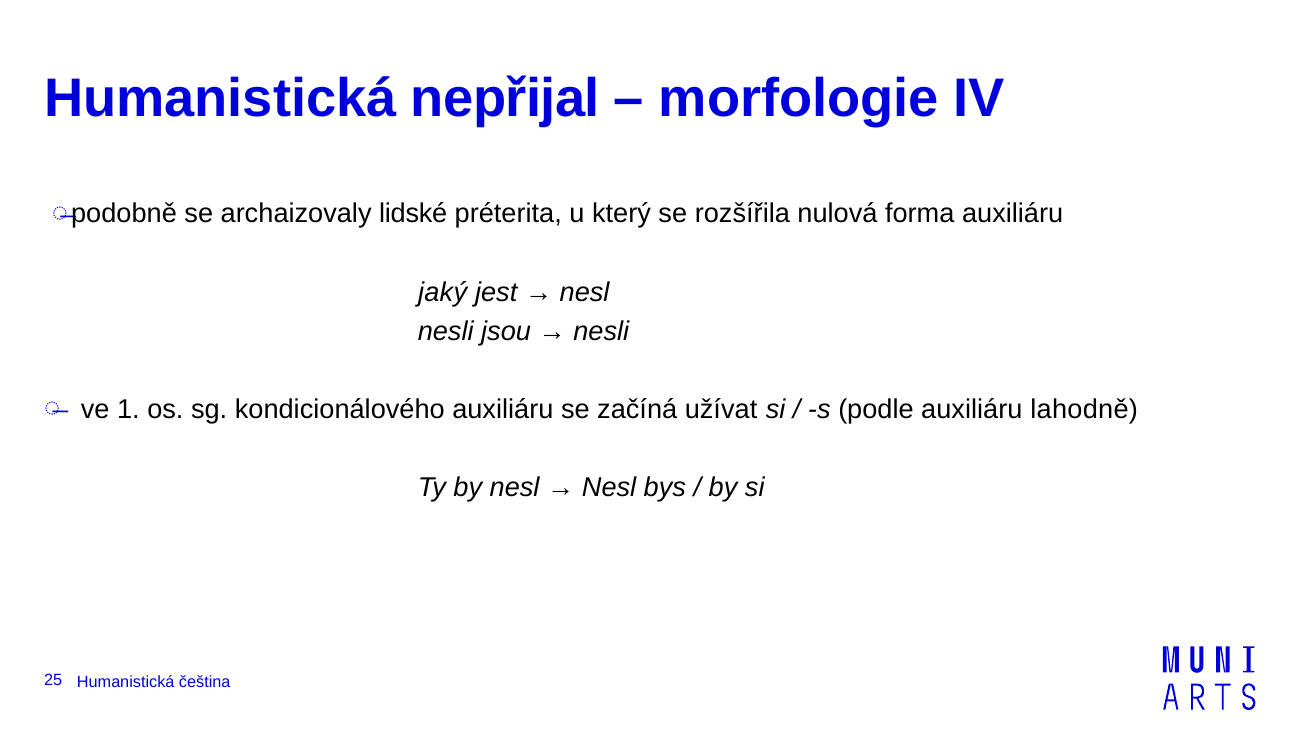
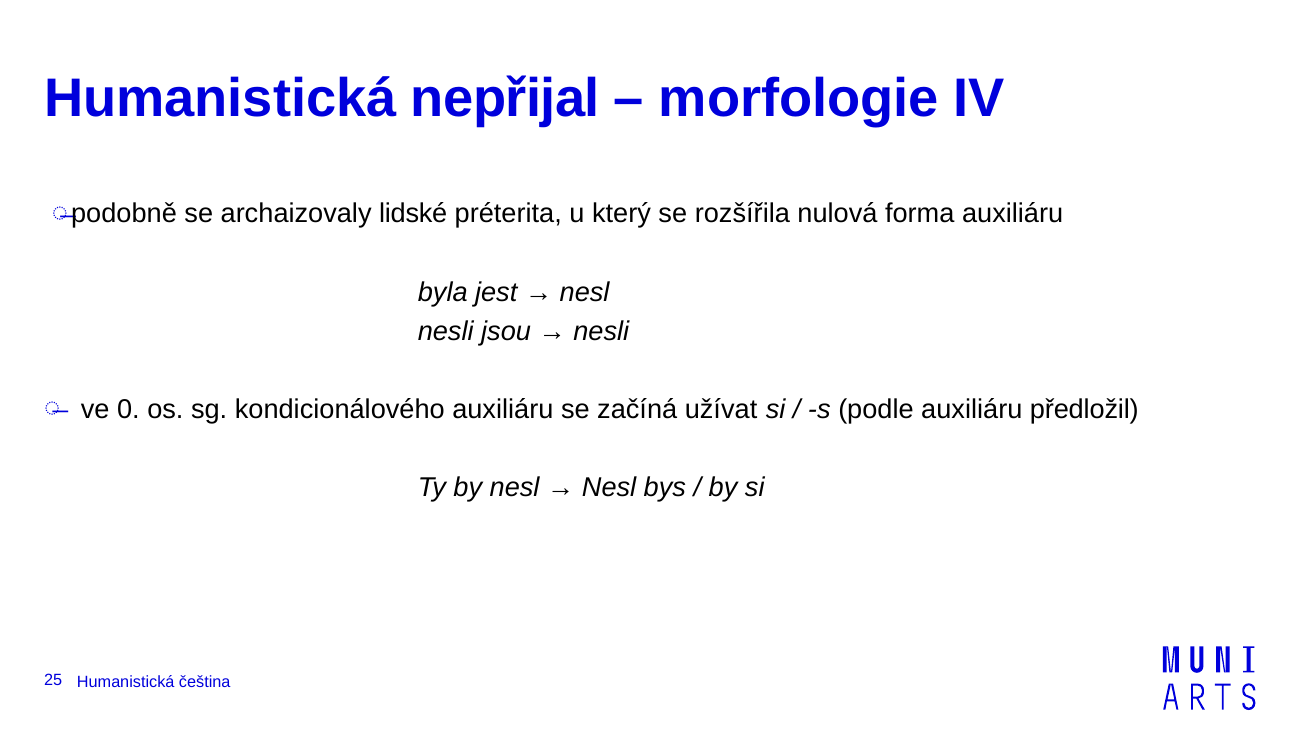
jaký: jaký -> byla
1: 1 -> 0
lahodně: lahodně -> předložil
